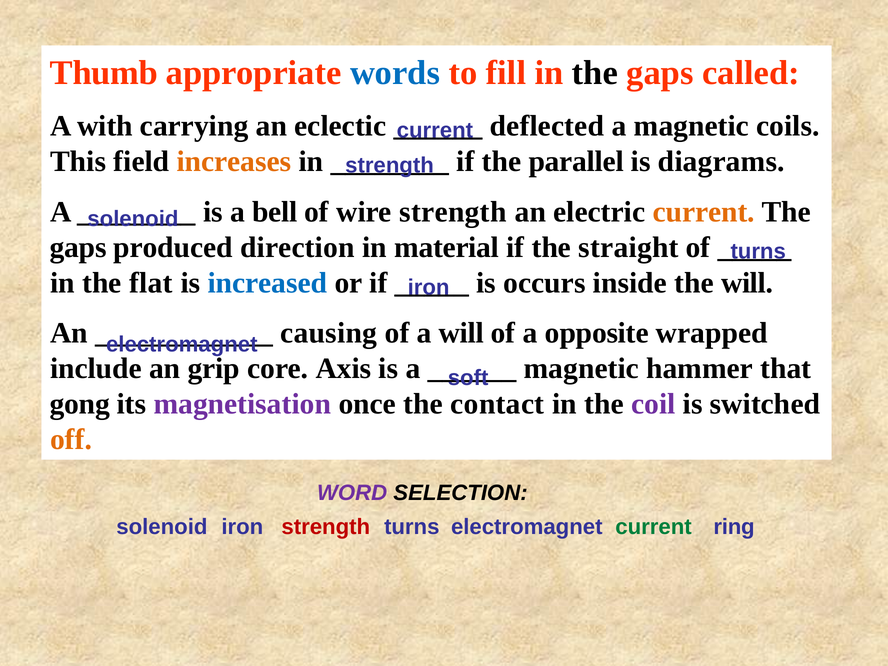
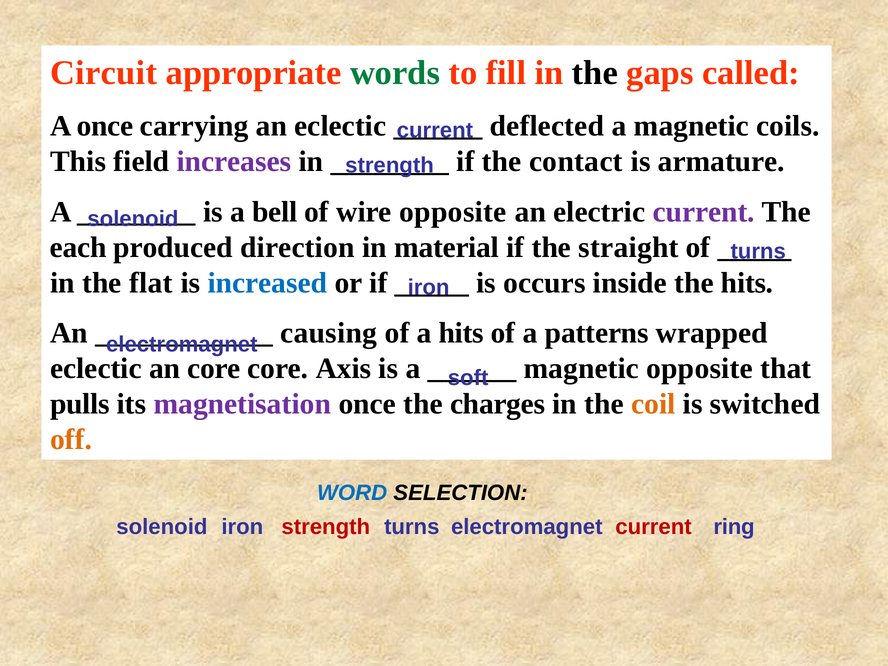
Thumb: Thumb -> Circuit
words colour: blue -> green
A with: with -> once
increases colour: orange -> purple
parallel: parallel -> contact
diagrams: diagrams -> armature
wire strength: strength -> opposite
current at (704, 212) colour: orange -> purple
gaps at (78, 247): gaps -> each
the will: will -> hits
a will: will -> hits
opposite: opposite -> patterns
include at (96, 369): include -> eclectic
an grip: grip -> core
magnetic hammer: hammer -> opposite
gong: gong -> pulls
contact: contact -> charges
coil colour: purple -> orange
WORD colour: purple -> blue
current at (654, 527) colour: green -> red
